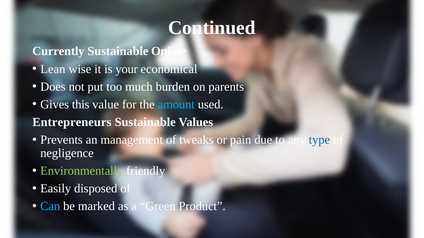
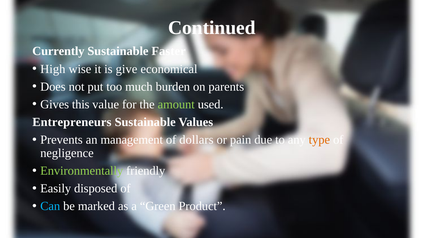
Online: Online -> Faster
Lean: Lean -> High
your: your -> give
amount colour: light blue -> light green
tweaks: tweaks -> dollars
type colour: blue -> orange
